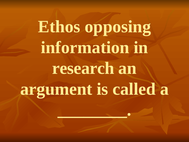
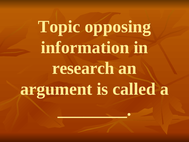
Ethos: Ethos -> Topic
